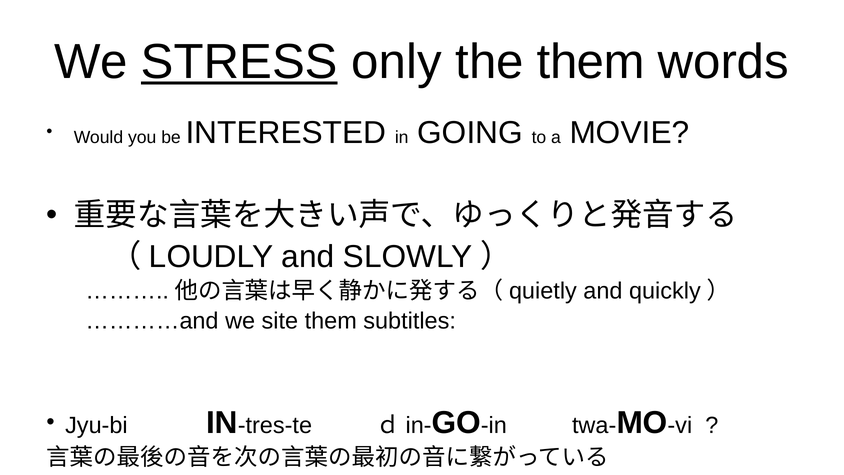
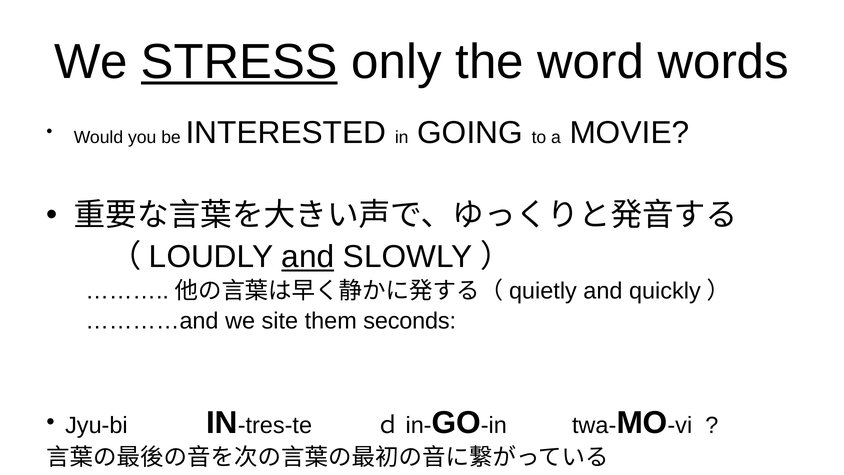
the them: them -> word
and at (308, 257) underline: none -> present
subtitles: subtitles -> seconds
